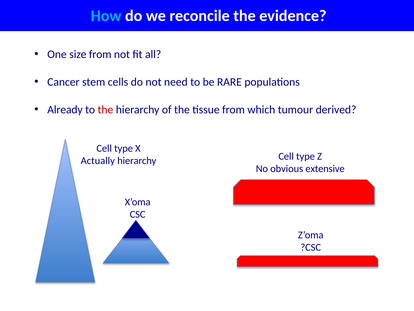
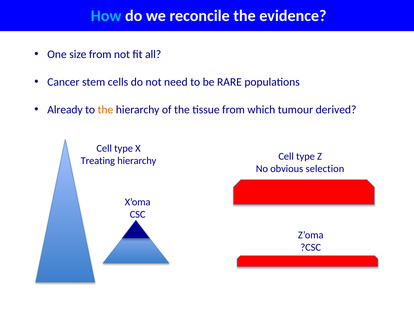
the at (105, 110) colour: red -> orange
Actually: Actually -> Treating
extensive: extensive -> selection
